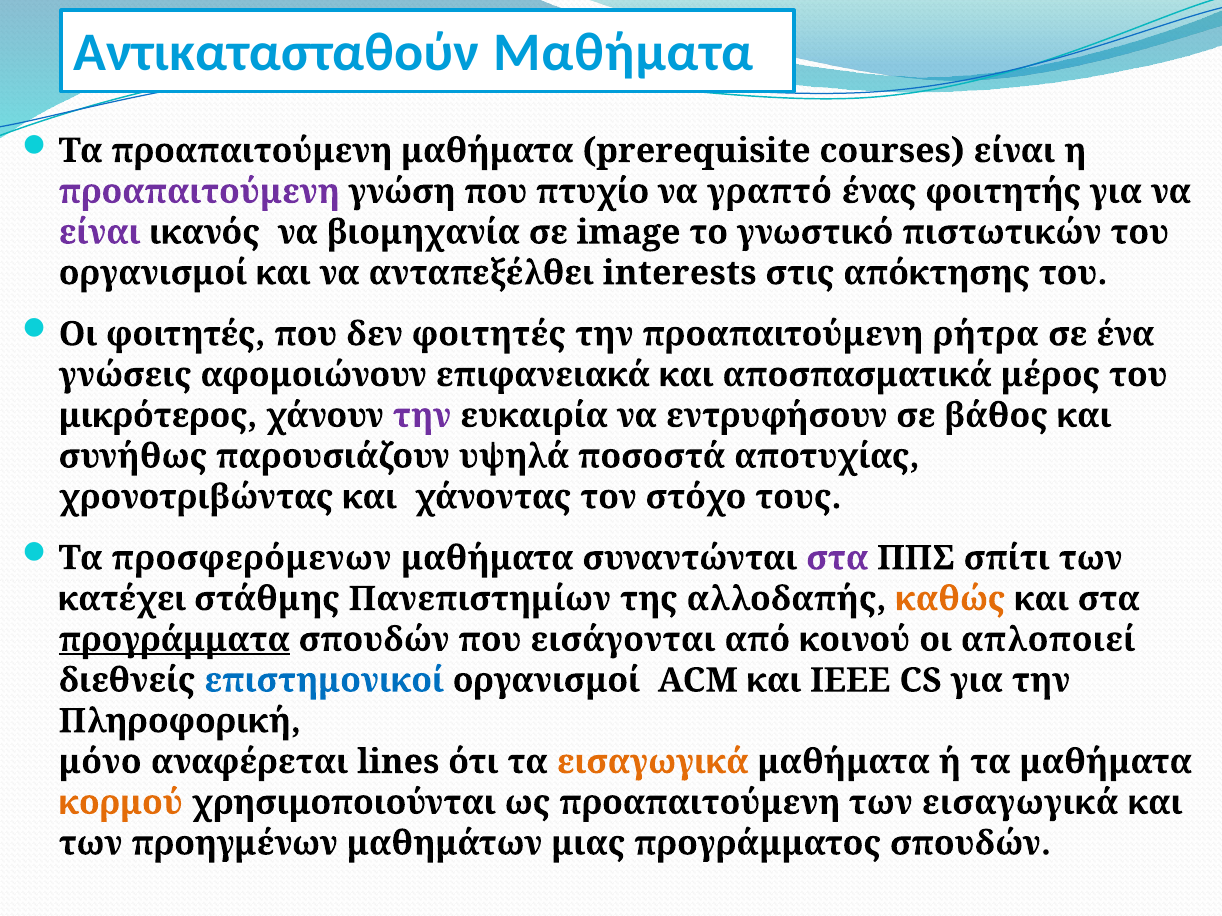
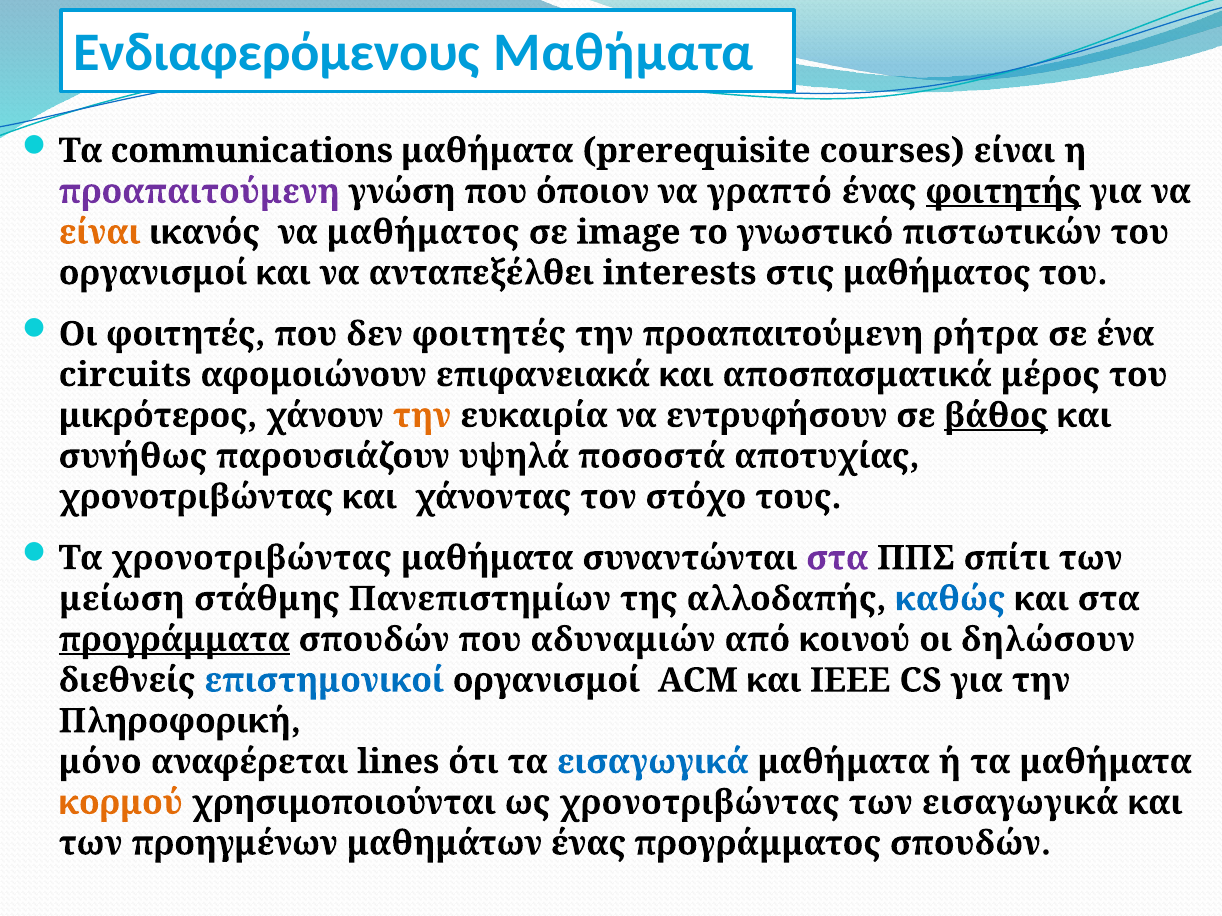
Αντικατασταθούν: Αντικατασταθούν -> Ενδιαφερόμενους
Τα προαπαιτούμενη: προαπαιτούμενη -> communications
πτυχίο: πτυχίο -> όποιον
φοιτητής underline: none -> present
είναι at (100, 232) colour: purple -> orange
να βιομηχανία: βιομηχανία -> μαθήματος
στις απόκτησης: απόκτησης -> μαθήματος
γνώσεις: γνώσεις -> circuits
την at (422, 416) colour: purple -> orange
βάθος underline: none -> present
Τα προσφερόμενων: προσφερόμενων -> χρονοτριβώντας
κατέχει: κατέχει -> μείωση
καθώς colour: orange -> blue
εισάγονται: εισάγονται -> αδυναμιών
απλοποιεί: απλοποιεί -> δηλώσουν
εισαγωγικά at (653, 762) colour: orange -> blue
ως προαπαιτούμενη: προαπαιτούμενη -> χρονοτριβώντας
μαθημάτων μιας: μιας -> ένας
